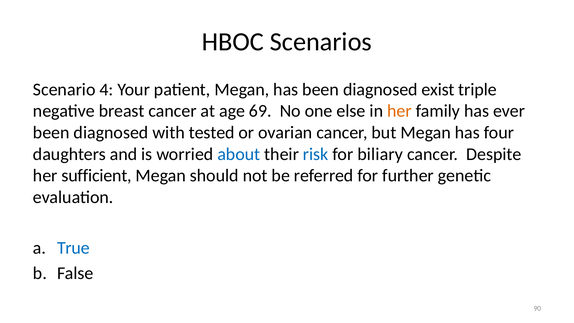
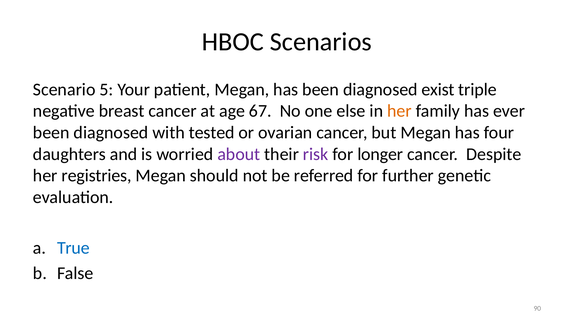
4: 4 -> 5
69: 69 -> 67
about colour: blue -> purple
risk colour: blue -> purple
biliary: biliary -> longer
sufficient: sufficient -> registries
